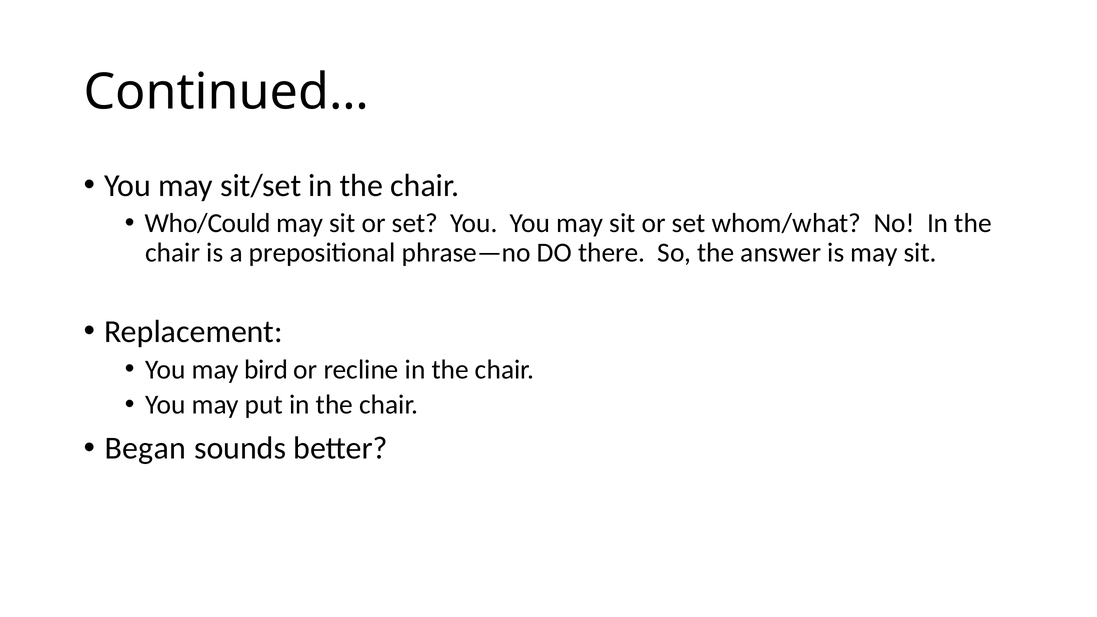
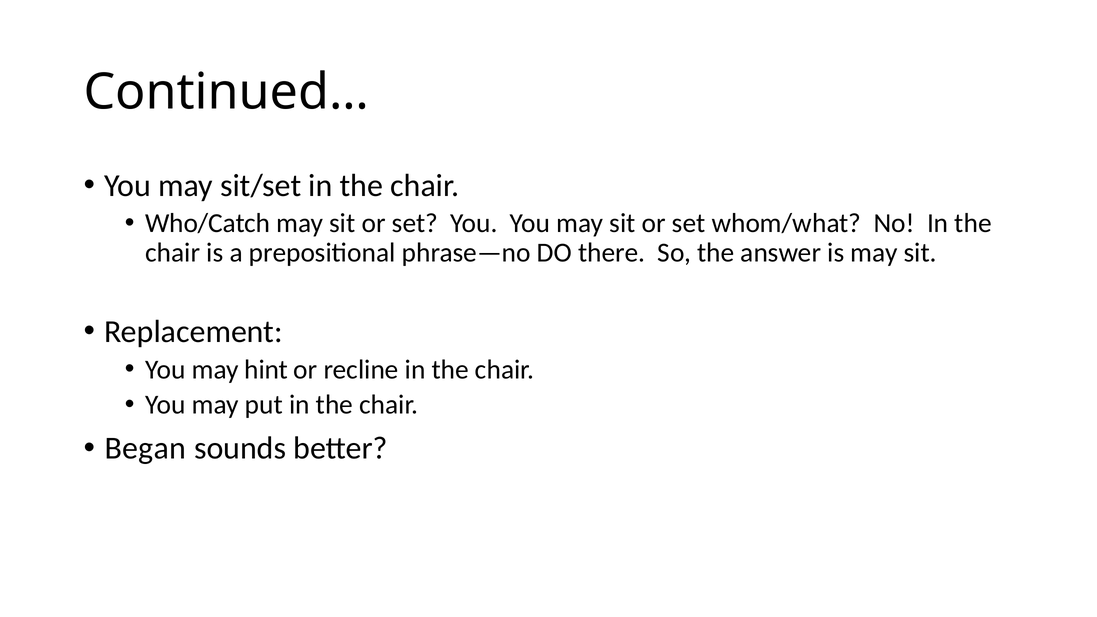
Who/Could: Who/Could -> Who/Catch
bird: bird -> hint
